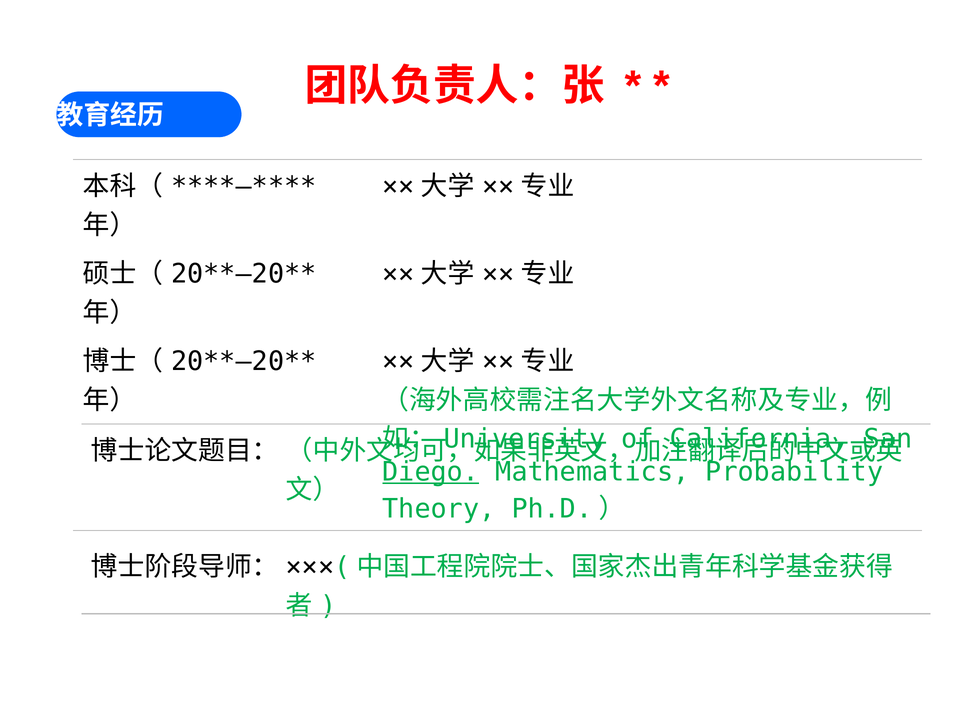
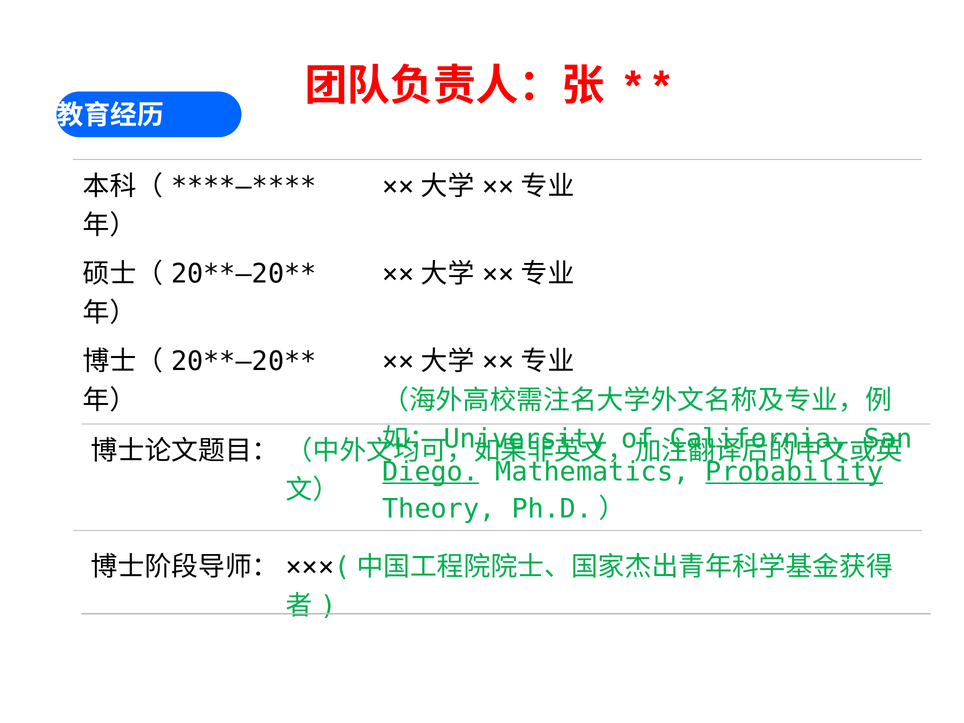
Probability underline: none -> present
